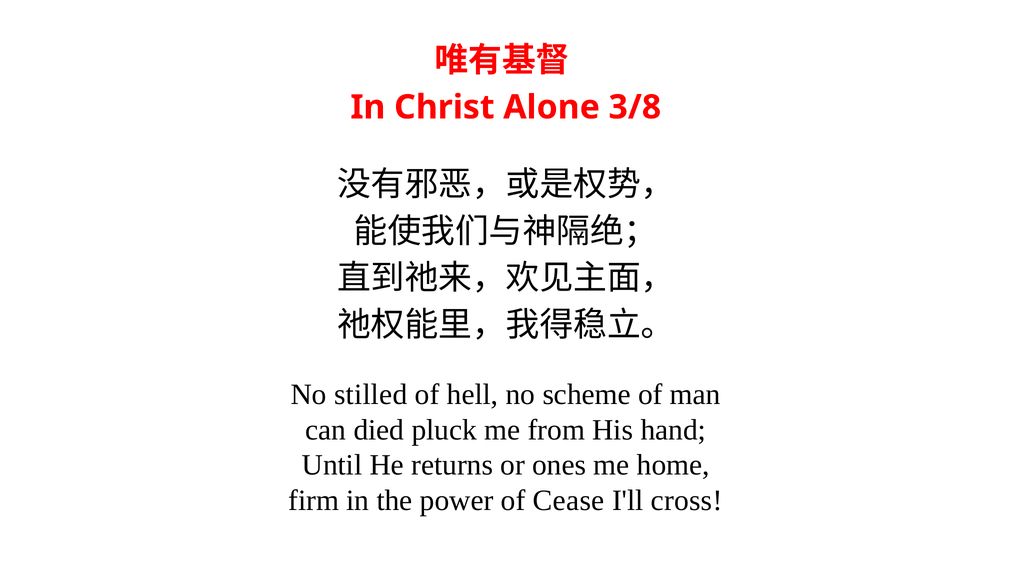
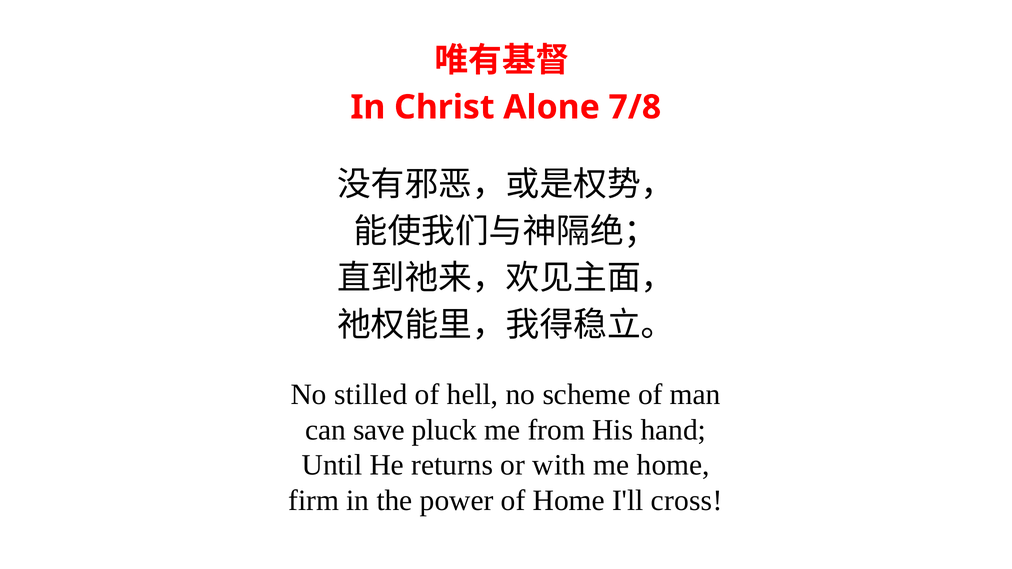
3/8: 3/8 -> 7/8
died: died -> save
ones: ones -> with
of Cease: Cease -> Home
